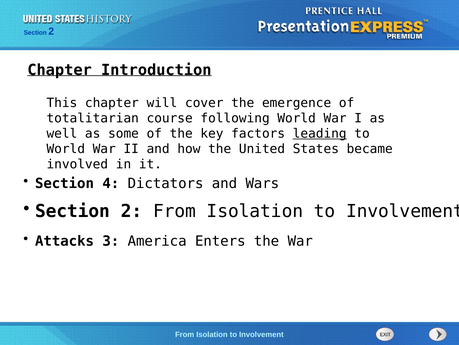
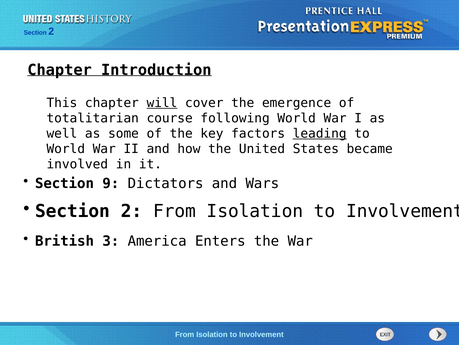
will underline: none -> present
4: 4 -> 9
Attacks: Attacks -> British
